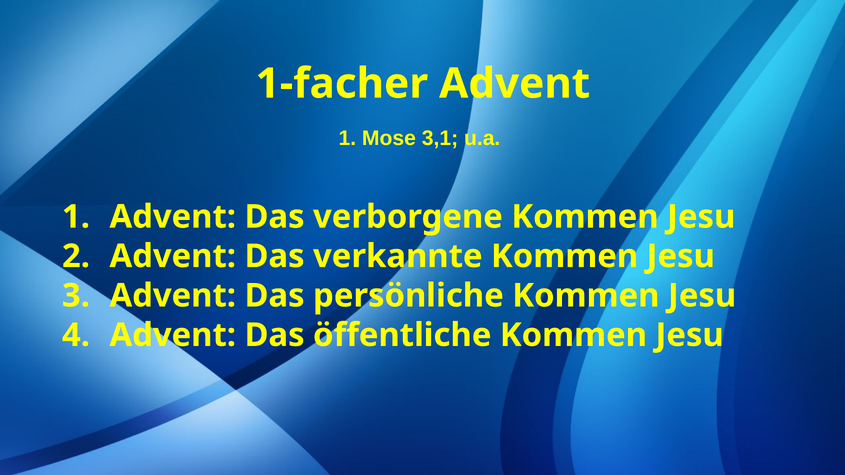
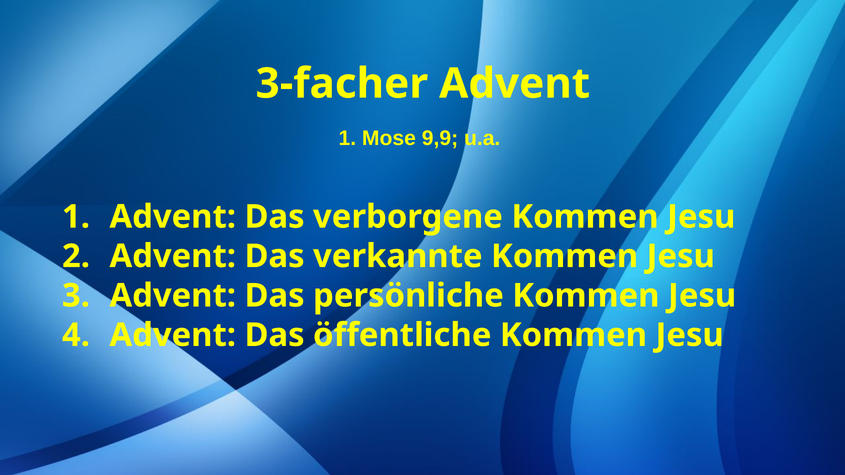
1-facher: 1-facher -> 3-facher
3,1: 3,1 -> 9,9
